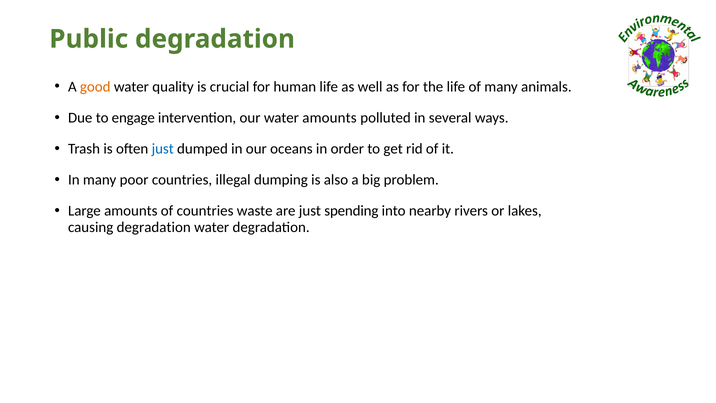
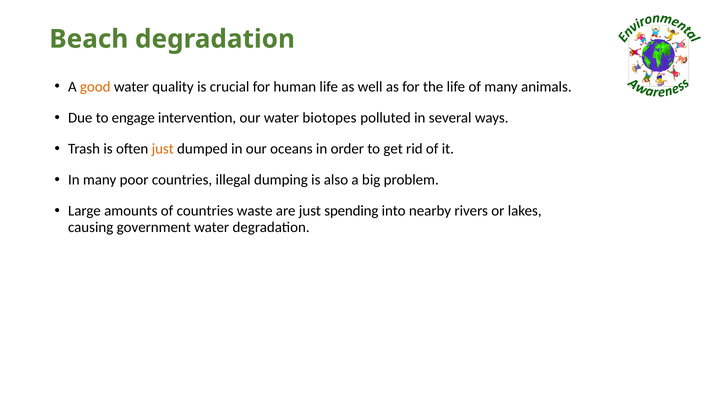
Public: Public -> Beach
water amounts: amounts -> biotopes
just at (163, 149) colour: blue -> orange
causing degradation: degradation -> government
